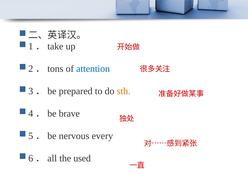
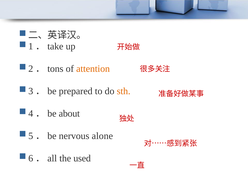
attention colour: blue -> orange
brave: brave -> about
every: every -> alone
